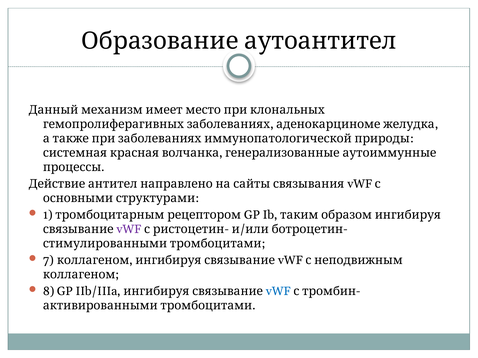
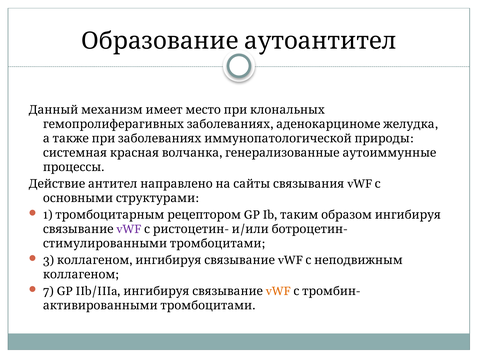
7: 7 -> 3
8: 8 -> 7
vWF at (278, 292) colour: blue -> orange
